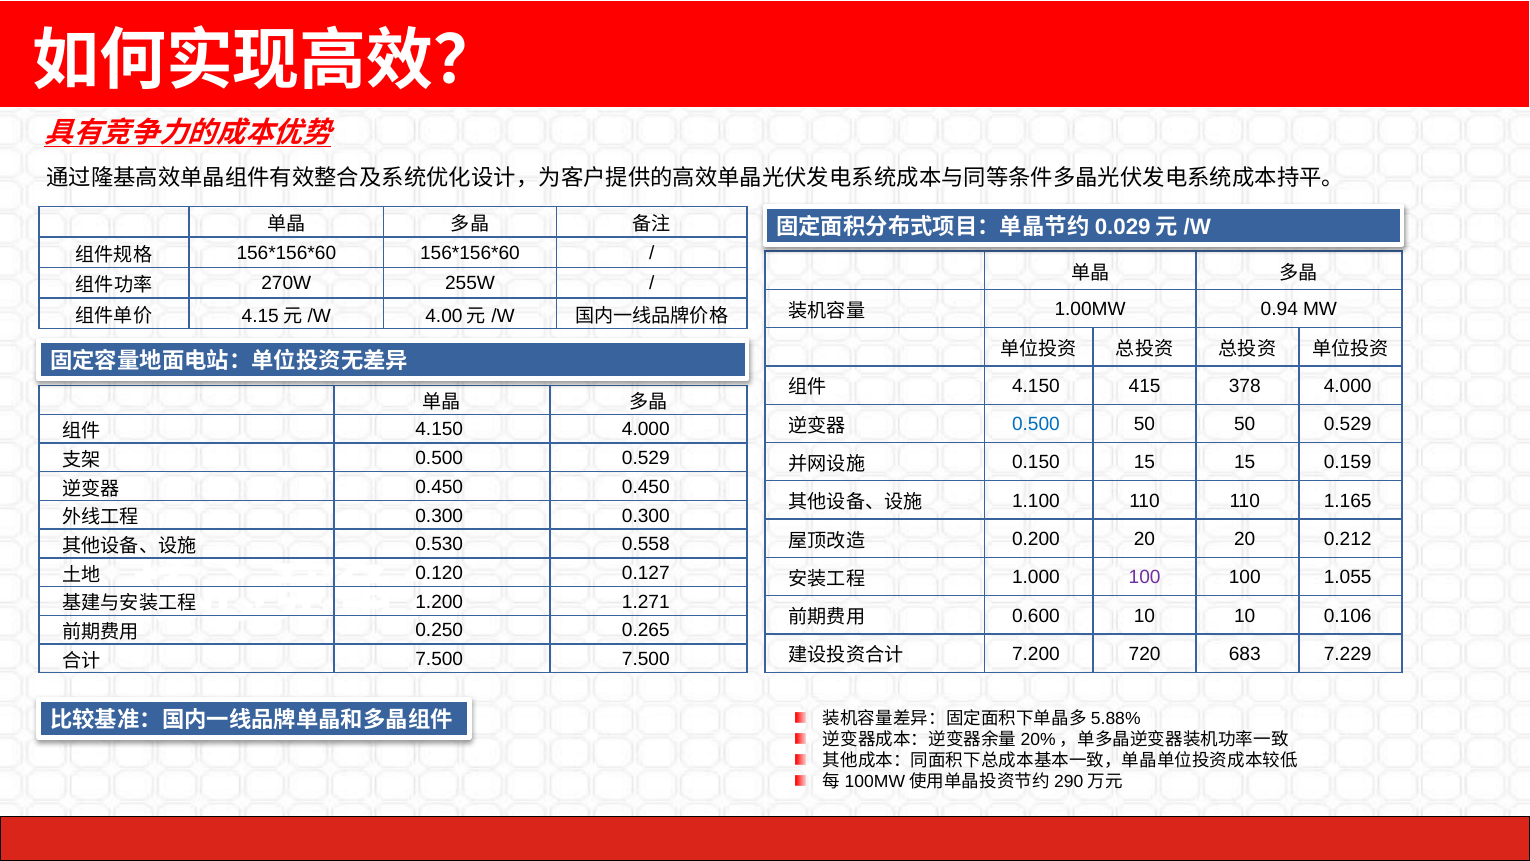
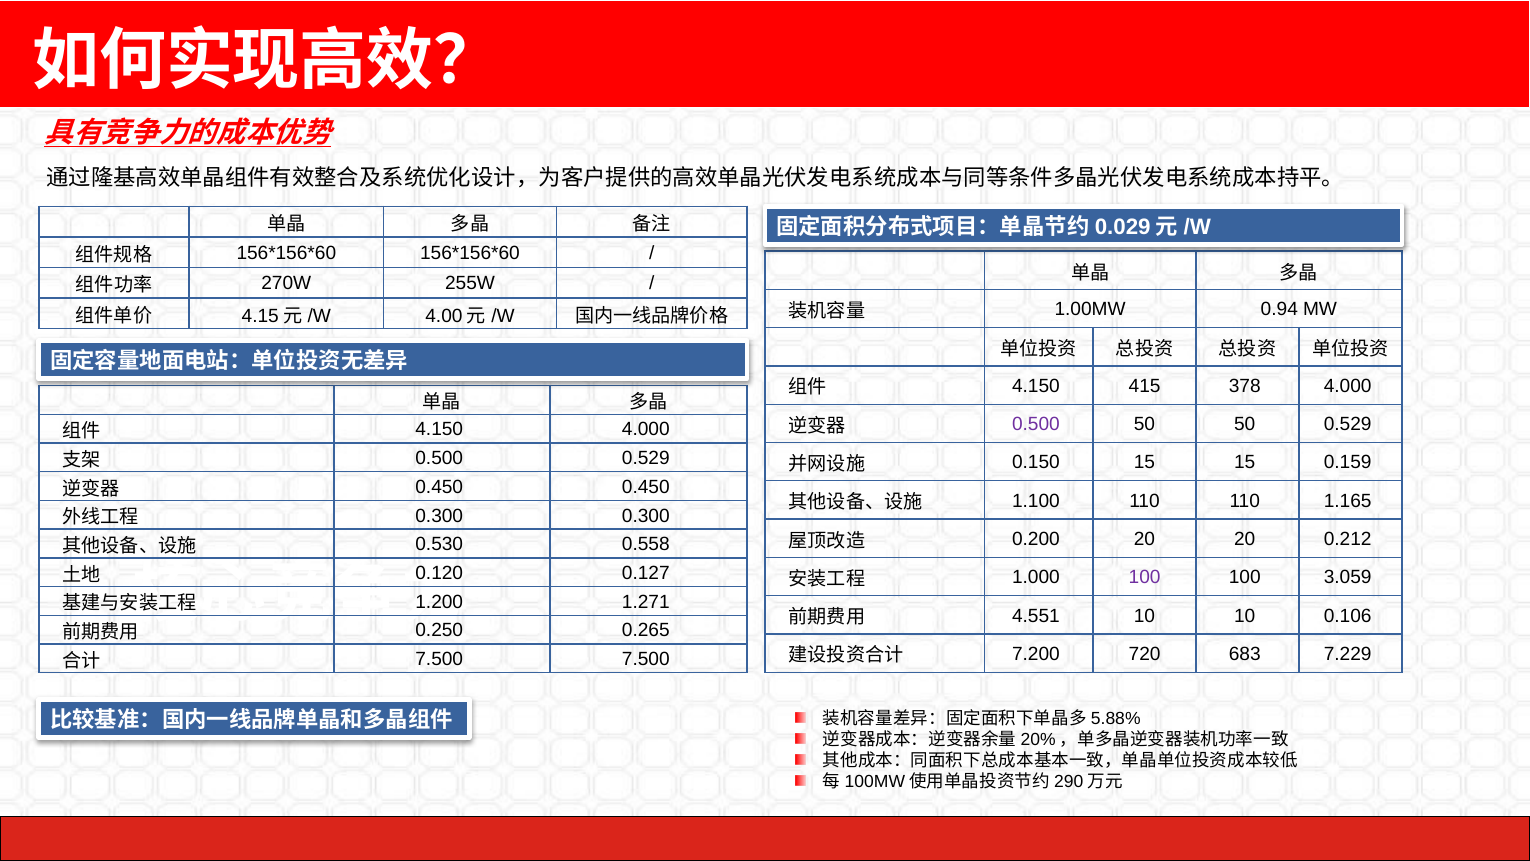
0.500 at (1036, 424) colour: blue -> purple
1.055: 1.055 -> 3.059
0.600: 0.600 -> 4.551
